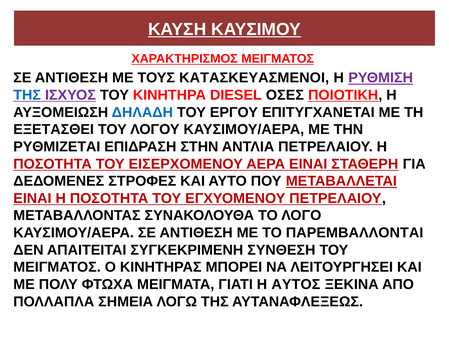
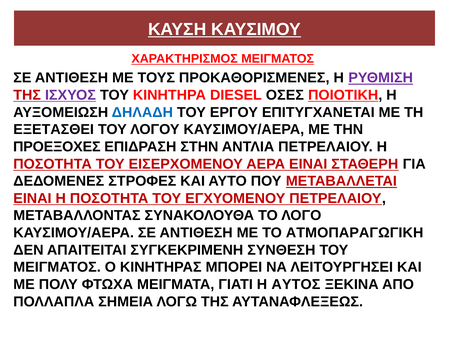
ΚΑΤΑΣΚΕΥΑΣΜΕΝΟΙ: ΚΑΤΑΣΚΕΥΑΣΜΕΝΟΙ -> ΠΡΟΚΑΘΟΡΙΣΜΕΝΕΣ
ΤΗΣ at (27, 95) colour: blue -> red
ΡΥΘΜΙΖΕΤΑΙ: ΡΥΘΜΙΖΕΤΑΙ -> ΠΡΟΕΞΟΧΕΣ
ΠΑΡΕΜΒΑΛΛΟΝΤΑΙ: ΠΑΡΕΜΒΑΛΛΟΝΤΑΙ -> ΑΤΜΟΠΑΡΑΓΩΓΙΚΗ
